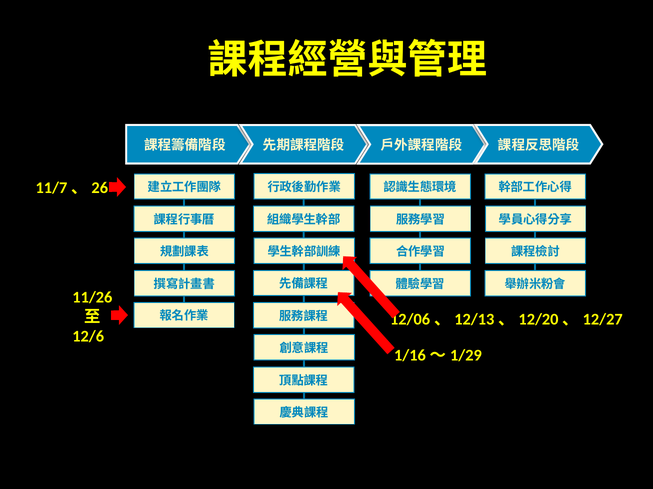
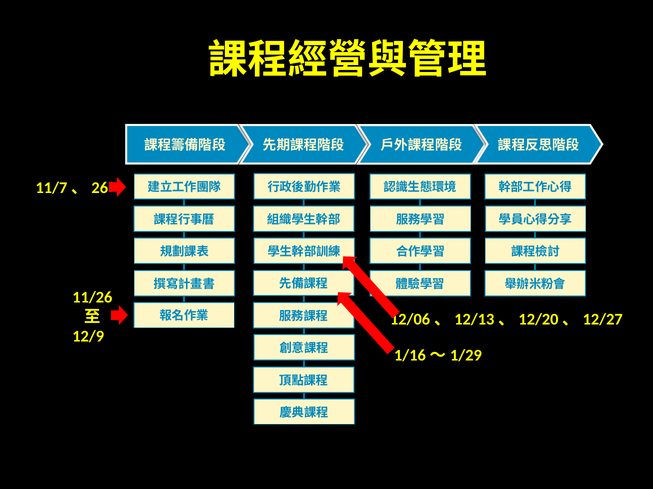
12/6: 12/6 -> 12/9
